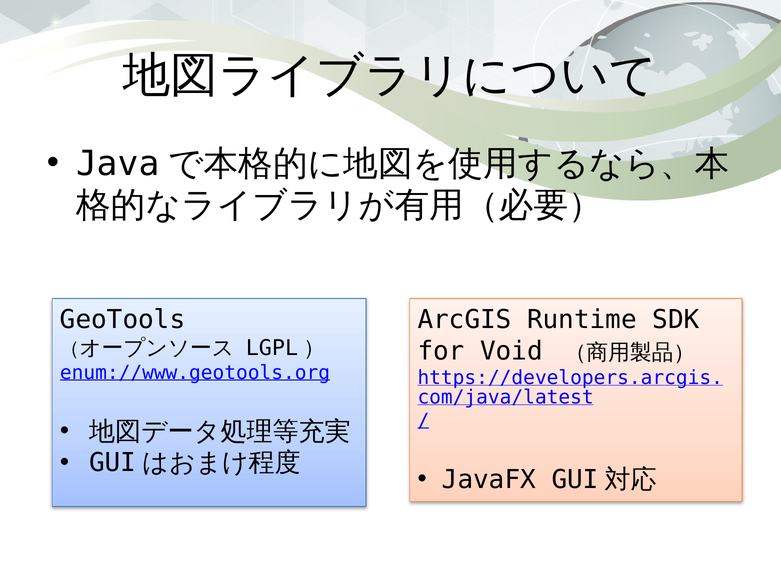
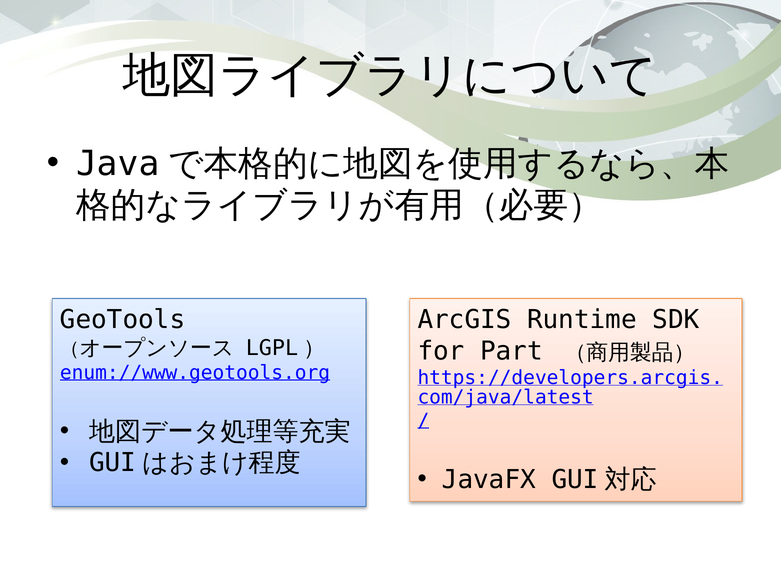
Void: Void -> Part
